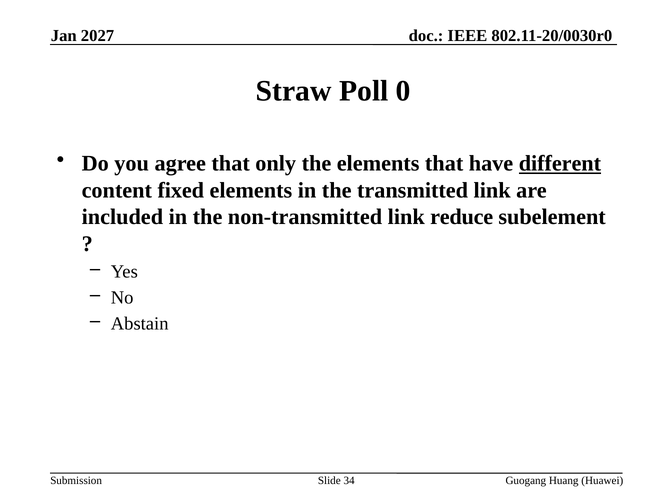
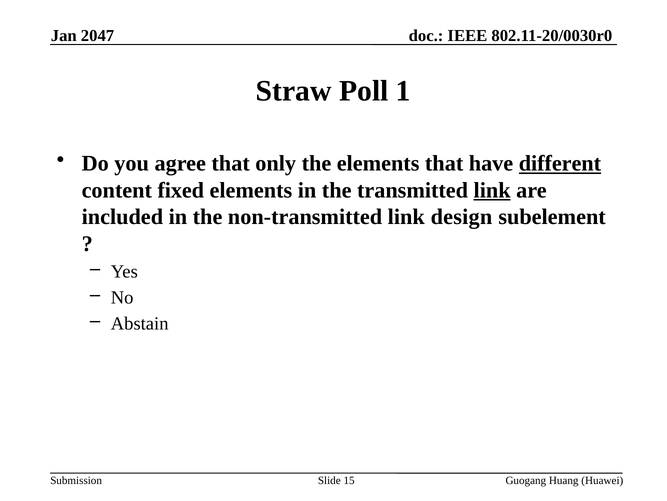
2027: 2027 -> 2047
0: 0 -> 1
link at (492, 190) underline: none -> present
reduce: reduce -> design
34: 34 -> 15
